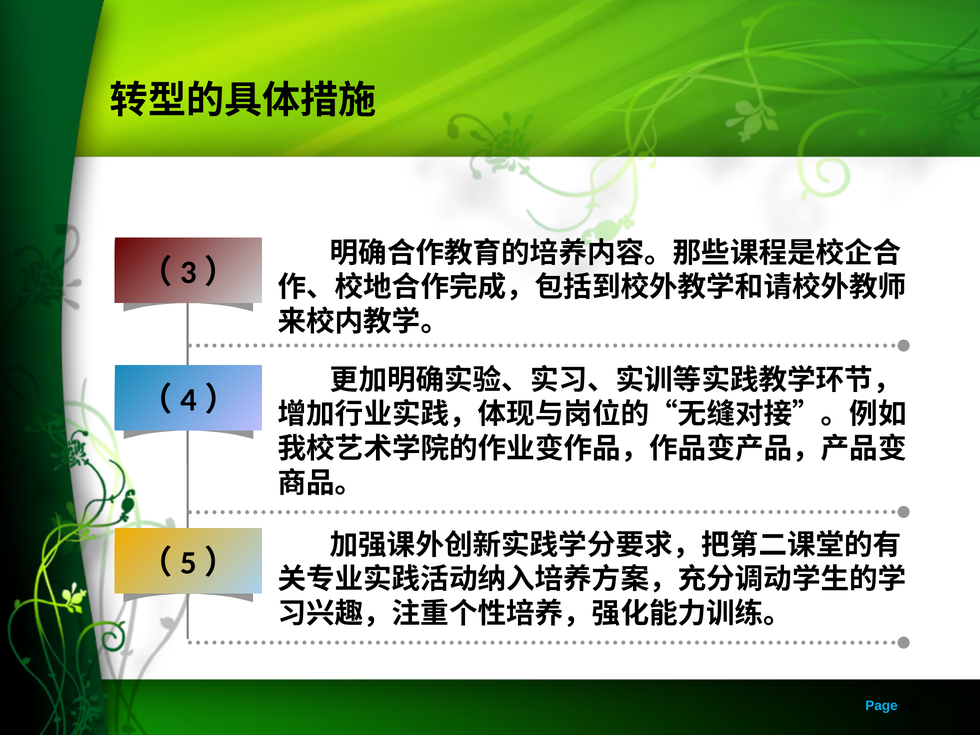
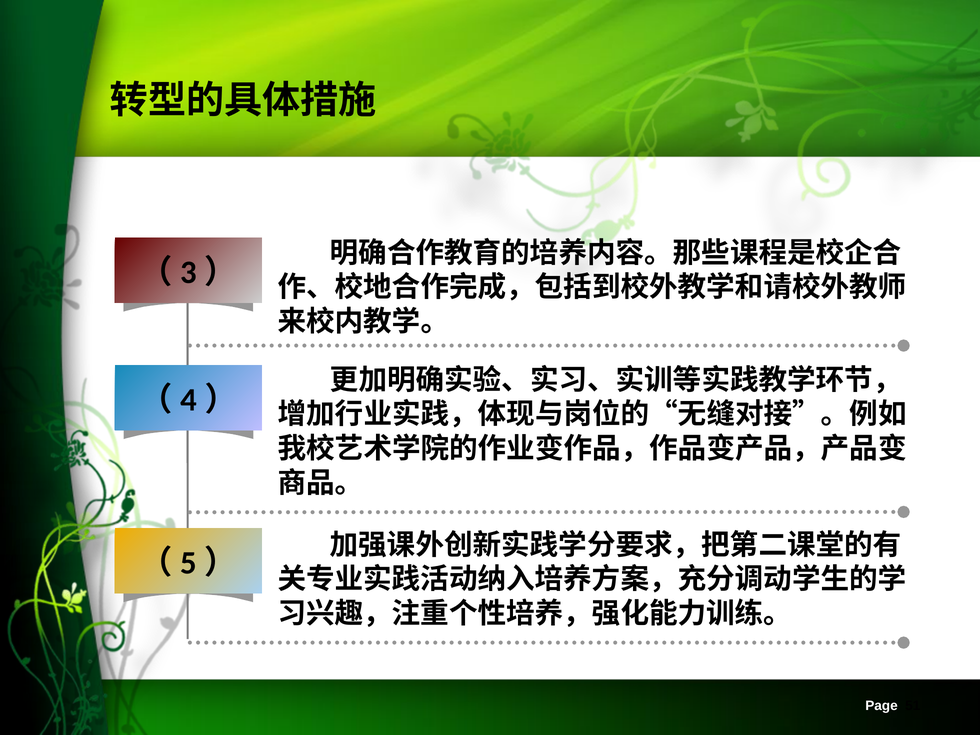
Page colour: light blue -> white
